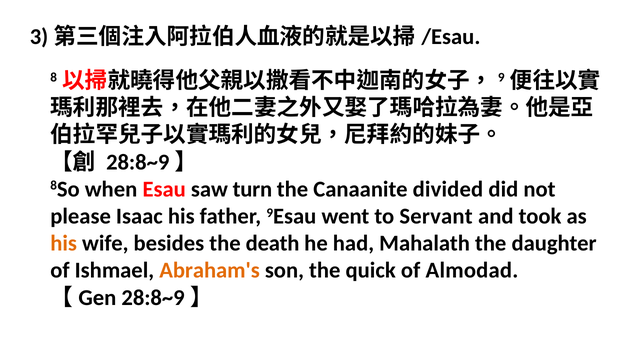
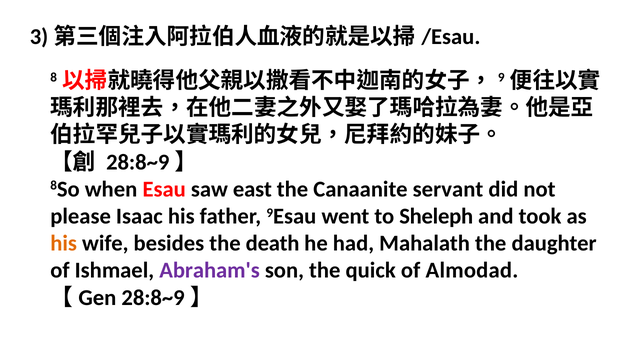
turn: turn -> east
divided: divided -> servant
Servant: Servant -> Sheleph
Abraham's colour: orange -> purple
